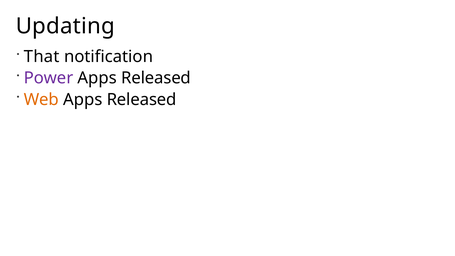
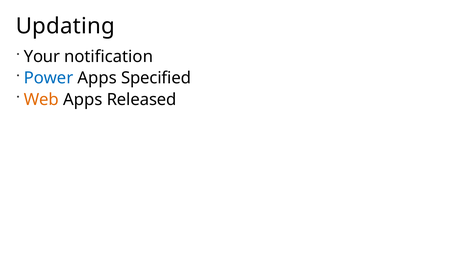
That: That -> Your
Power colour: purple -> blue
Released at (156, 78): Released -> Specified
